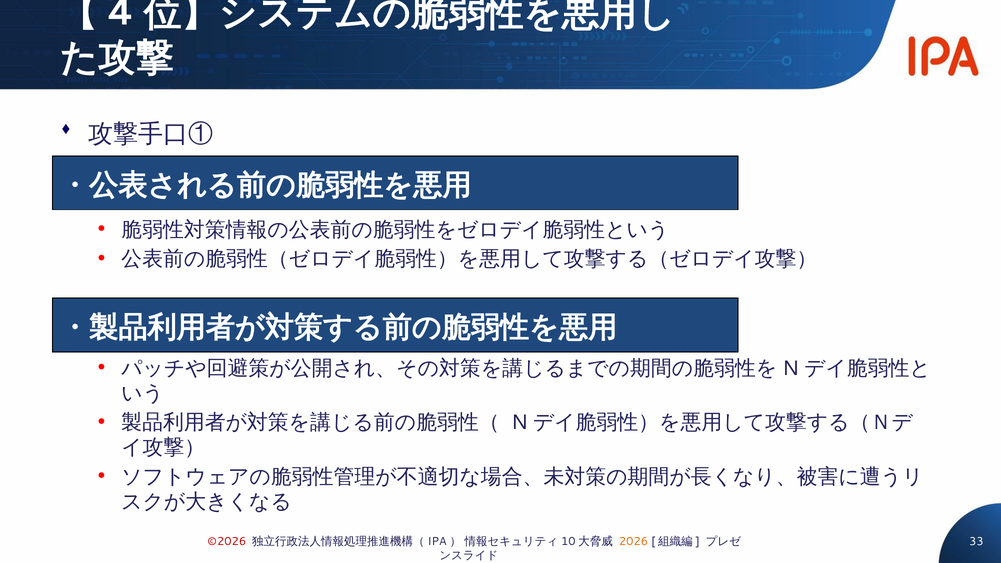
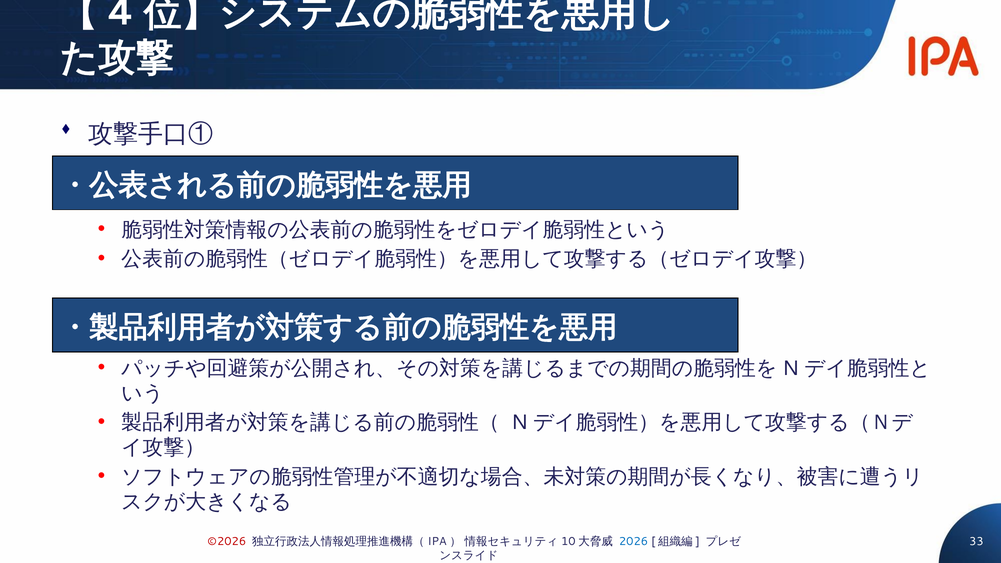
2026 colour: orange -> blue
